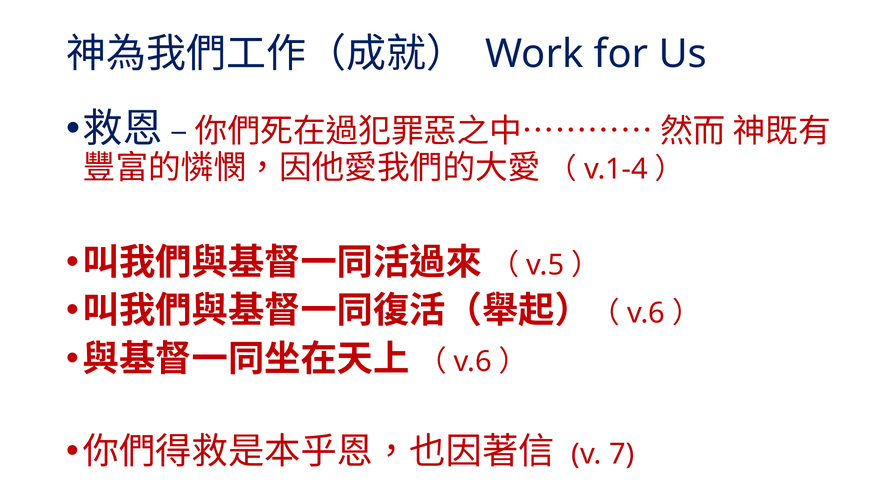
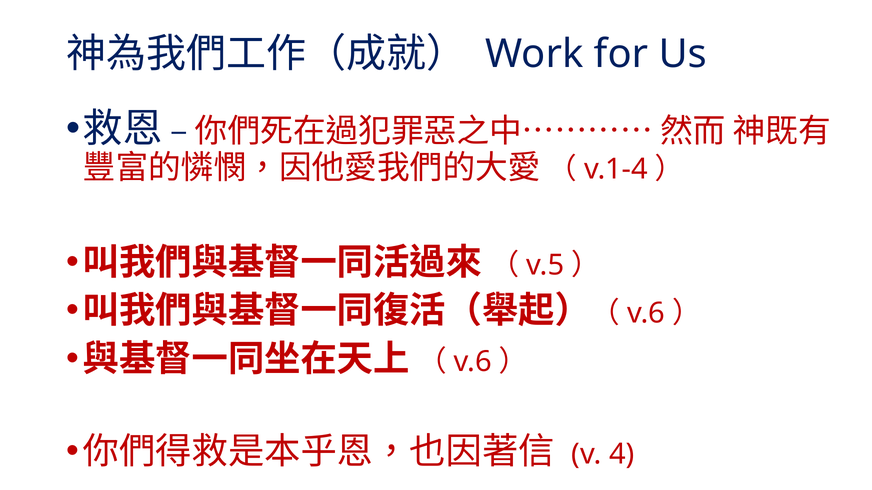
7: 7 -> 4
